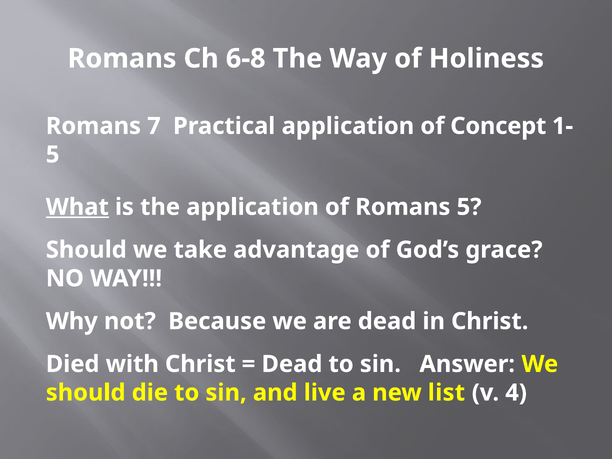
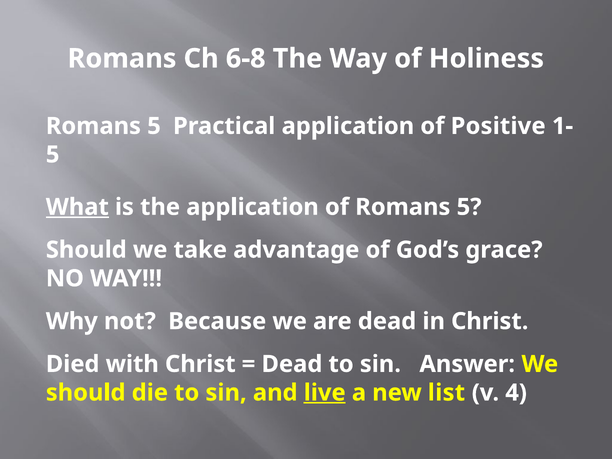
7 at (154, 126): 7 -> 5
Concept: Concept -> Positive
live underline: none -> present
